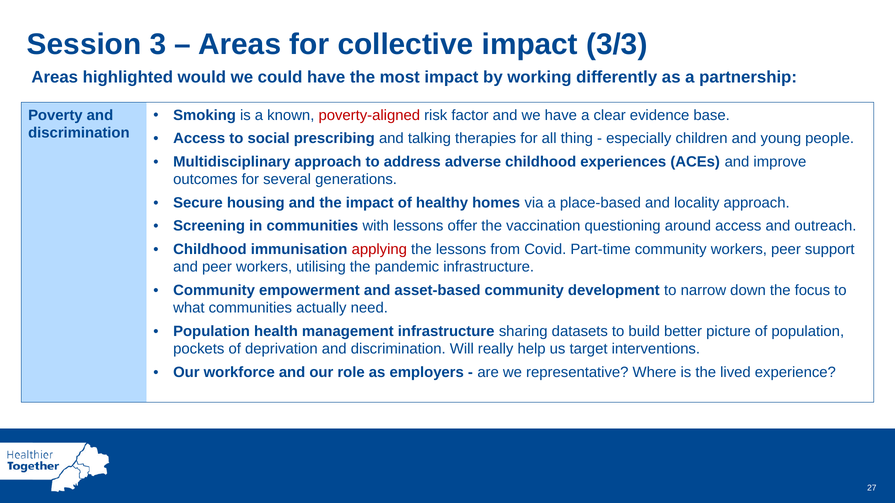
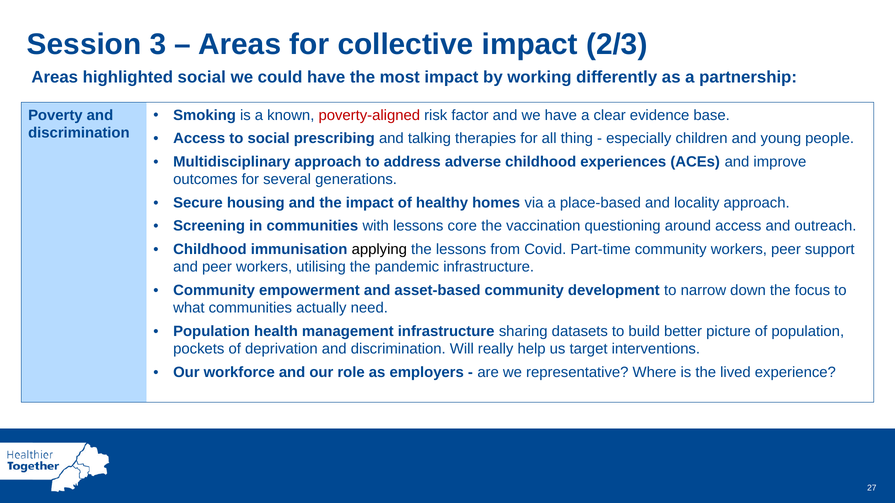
3/3: 3/3 -> 2/3
highlighted would: would -> social
offer: offer -> core
applying colour: red -> black
